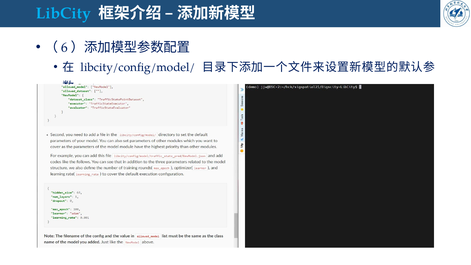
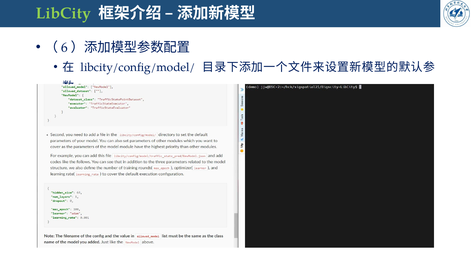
LibCity colour: light blue -> light green
